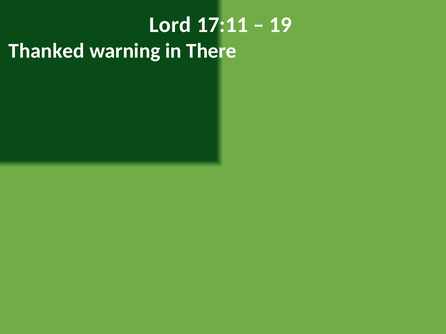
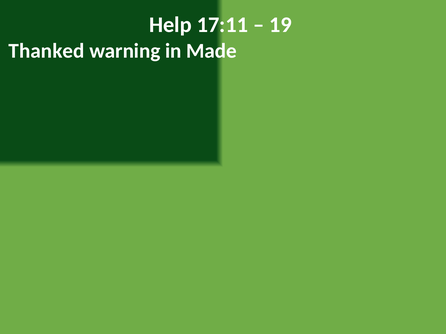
Lord: Lord -> Help
There: There -> Made
